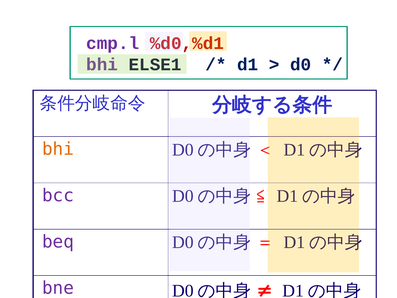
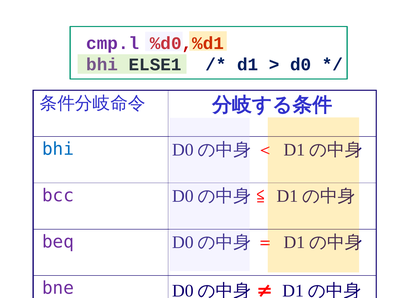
bhi at (58, 149) colour: orange -> blue
